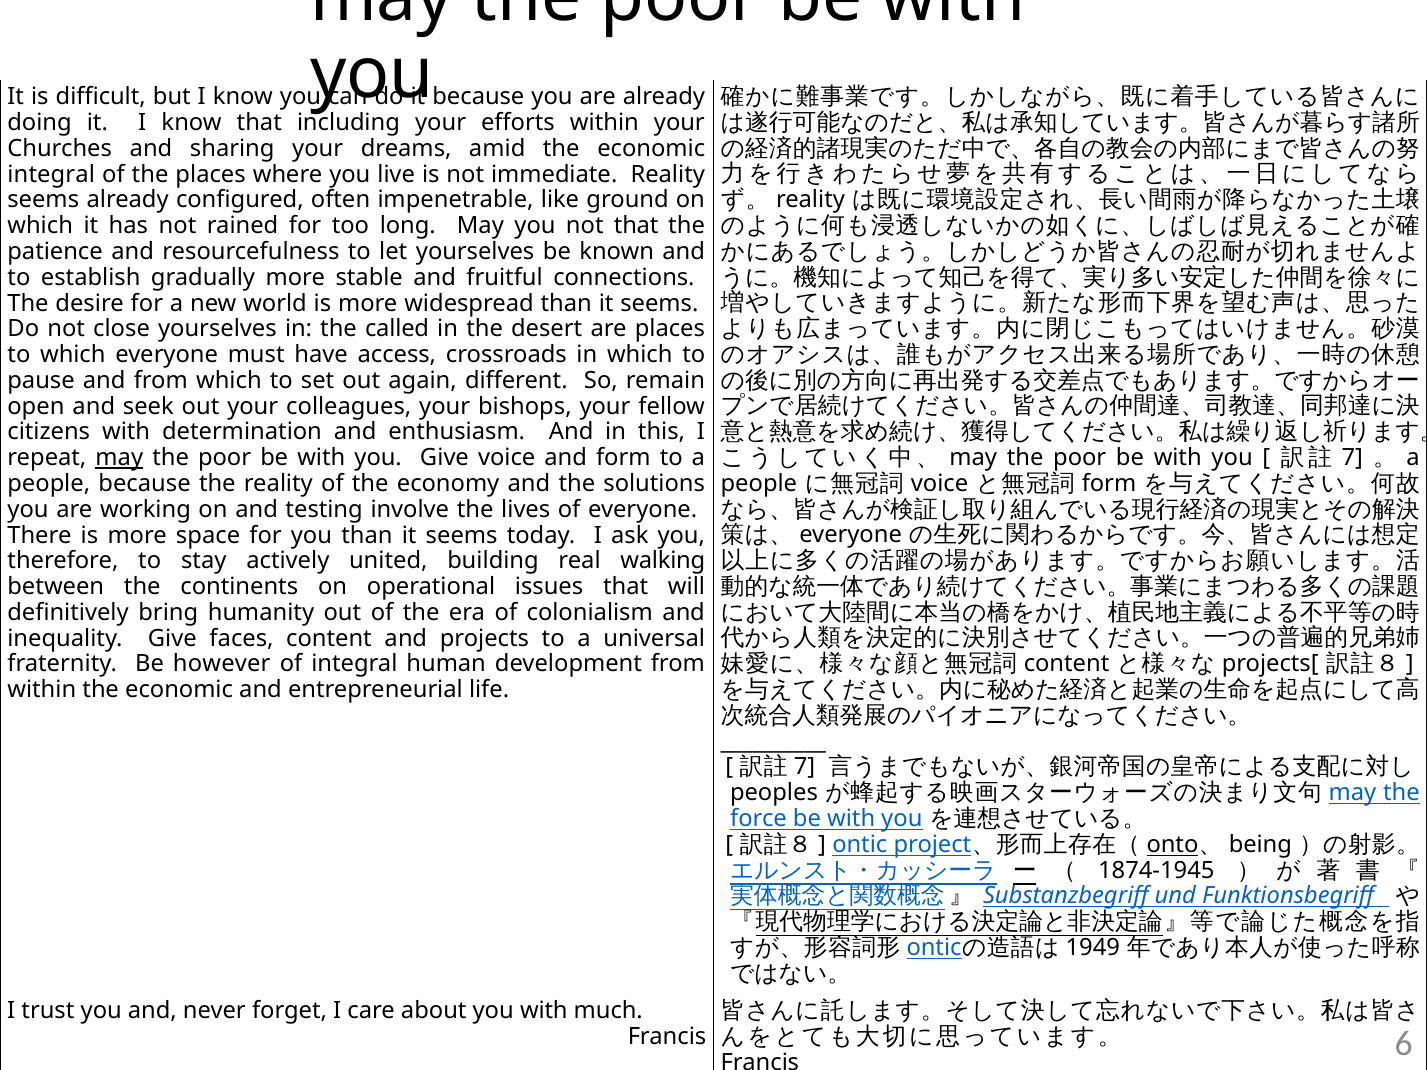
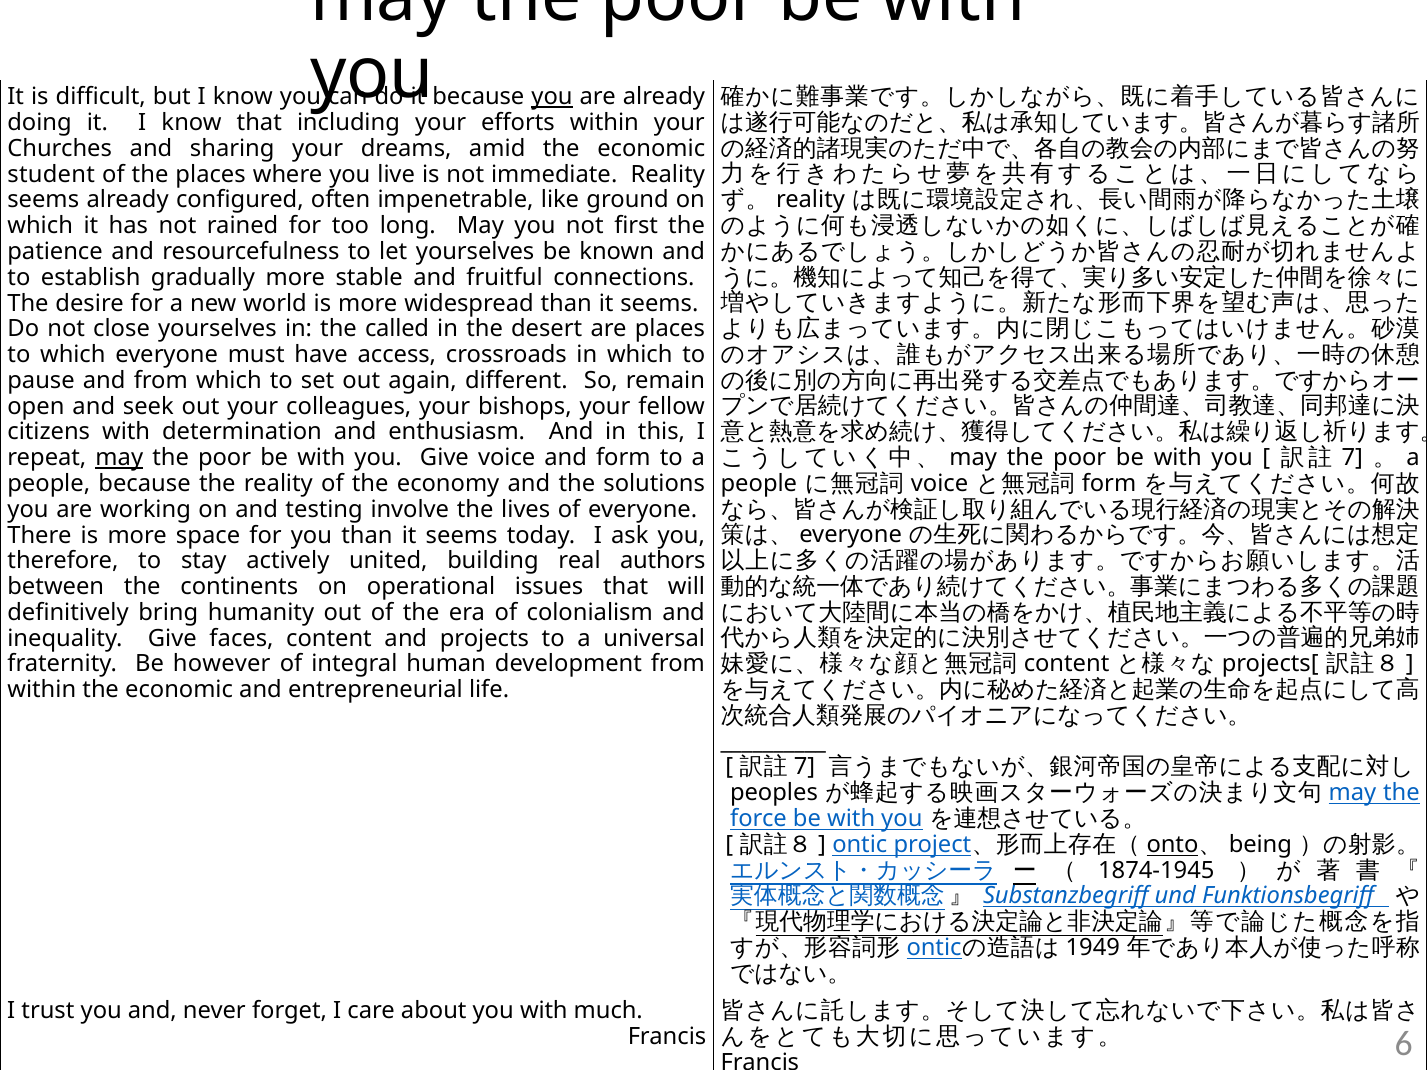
you at (552, 97) underline: none -> present
integral at (51, 174): integral -> student
not that: that -> first
walking: walking -> authors
